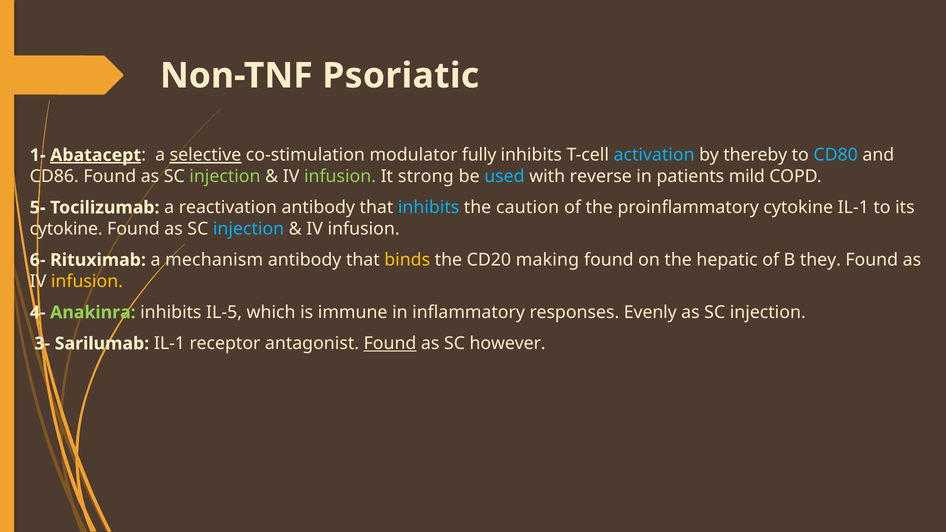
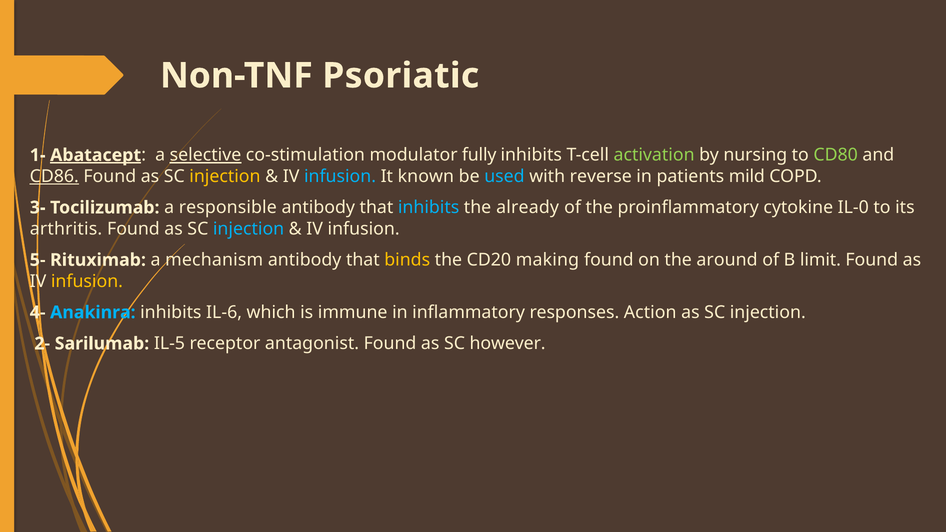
activation colour: light blue -> light green
thereby: thereby -> nursing
CD80 colour: light blue -> light green
CD86 underline: none -> present
injection at (225, 176) colour: light green -> yellow
infusion at (340, 176) colour: light green -> light blue
strong: strong -> known
5-: 5- -> 3-
reactivation: reactivation -> responsible
caution: caution -> already
cytokine IL-1: IL-1 -> IL-0
cytokine at (66, 229): cytokine -> arthritis
6-: 6- -> 5-
hepatic: hepatic -> around
they: they -> limit
Anakinra colour: light green -> light blue
IL-5: IL-5 -> IL-6
Evenly: Evenly -> Action
3-: 3- -> 2-
Sarilumab IL-1: IL-1 -> IL-5
Found at (390, 344) underline: present -> none
